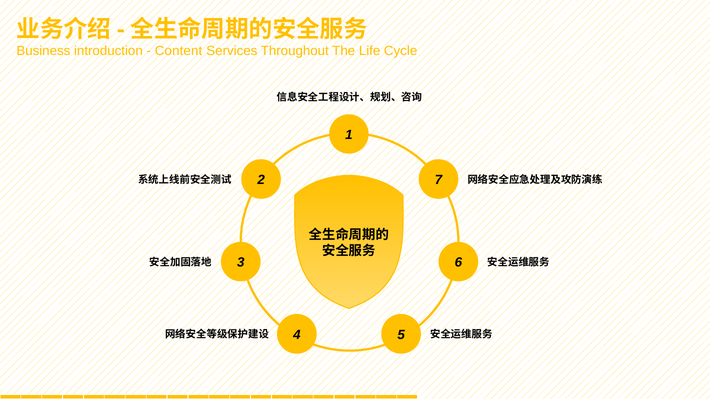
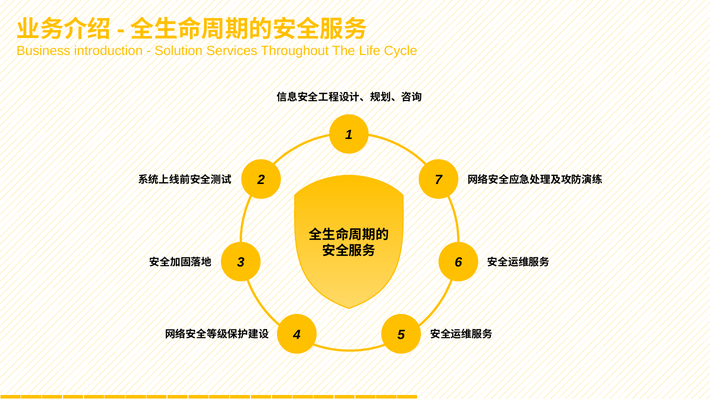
Content: Content -> Solution
